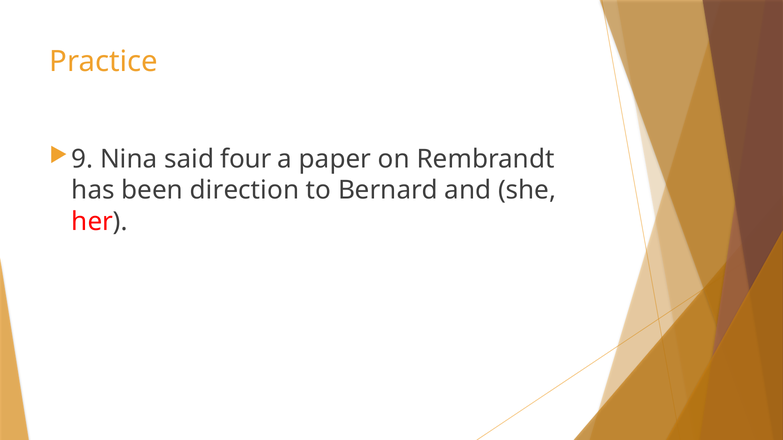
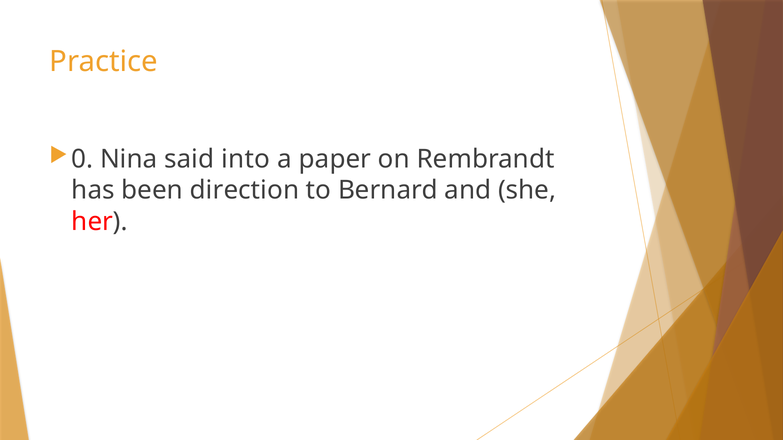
9: 9 -> 0
four: four -> into
